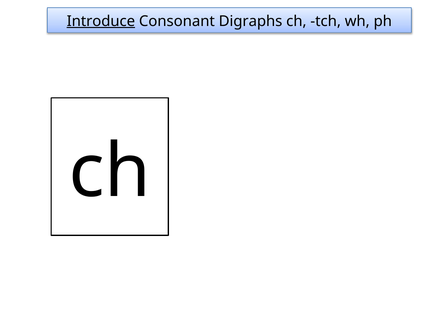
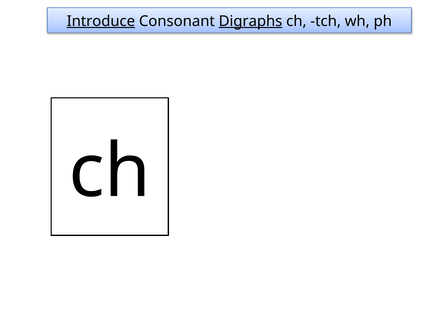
Digraphs underline: none -> present
